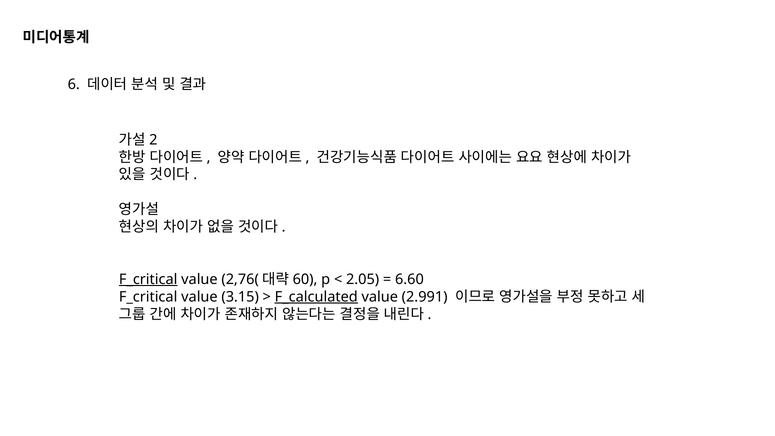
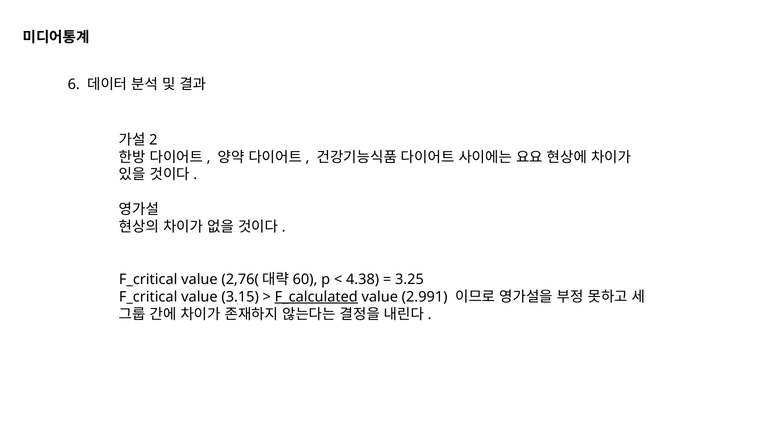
F_critical at (148, 279) underline: present -> none
2.05: 2.05 -> 4.38
6.60: 6.60 -> 3.25
